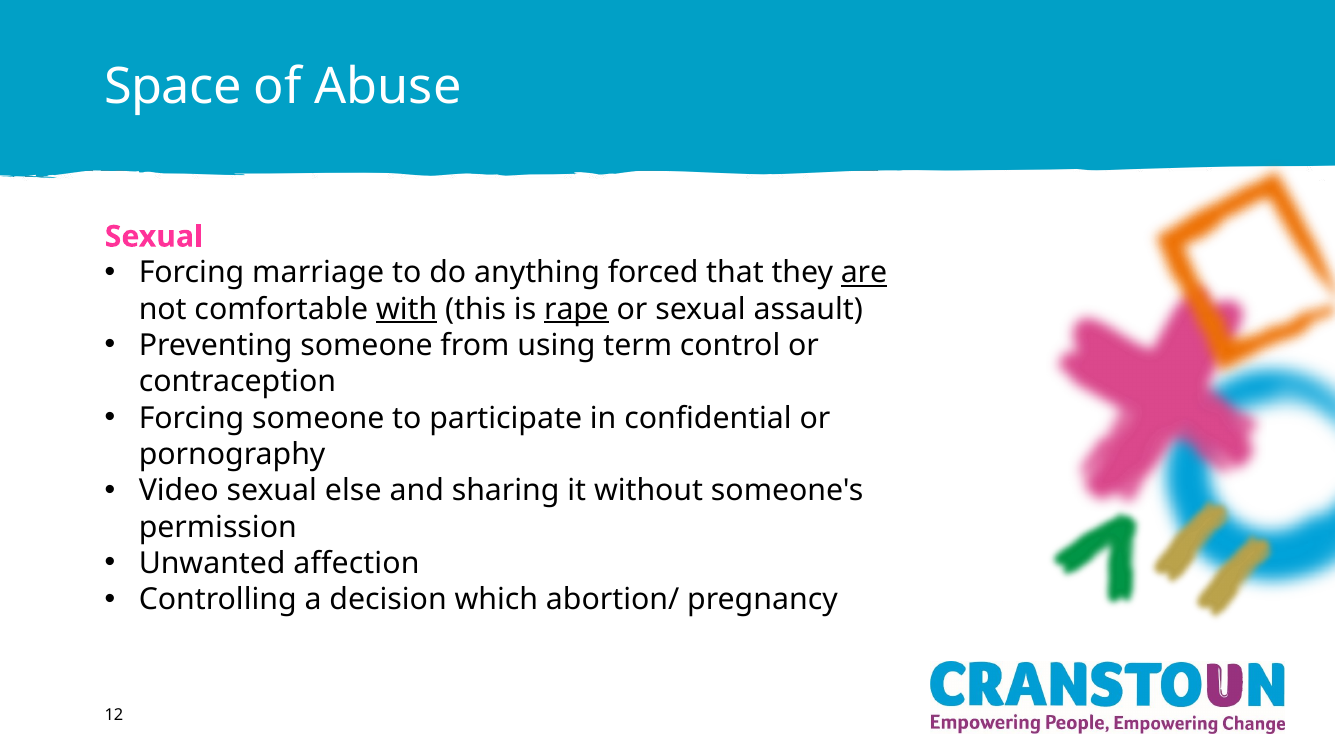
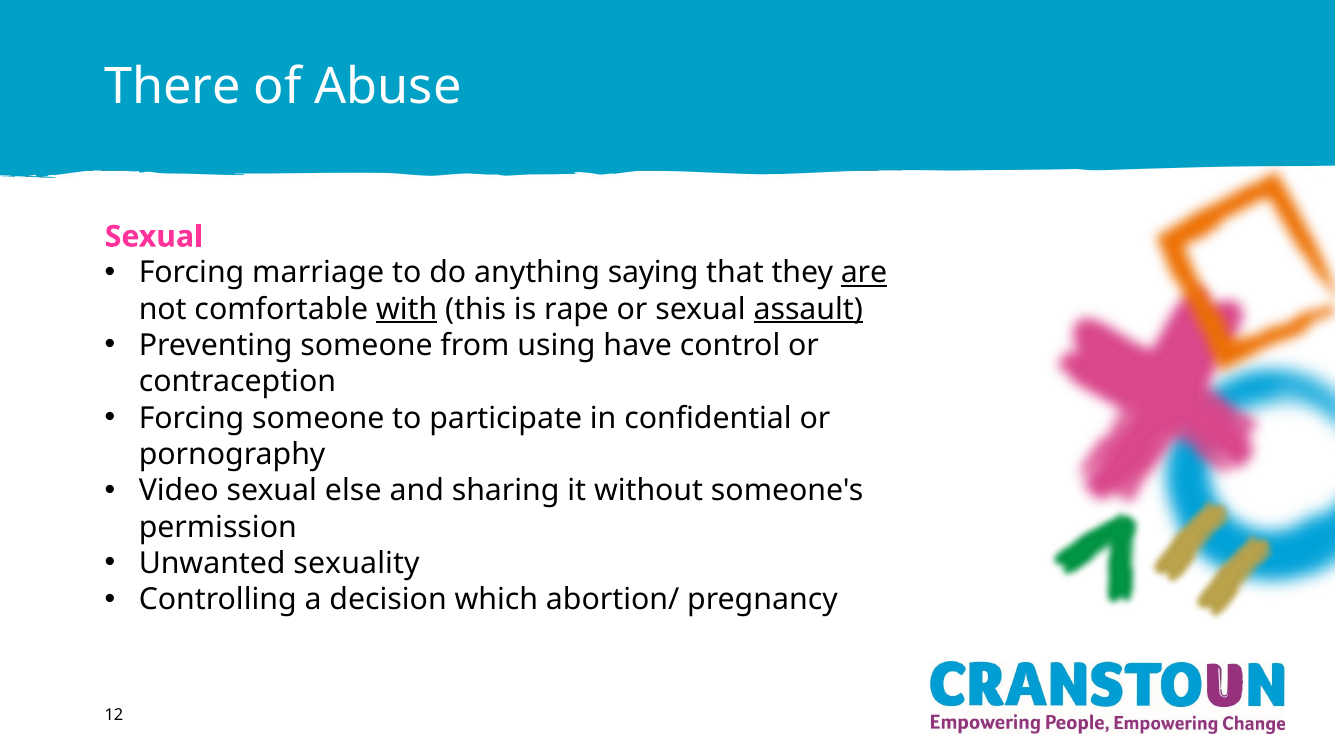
Space: Space -> There
forced: forced -> saying
rape underline: present -> none
assault underline: none -> present
term: term -> have
affection: affection -> sexuality
